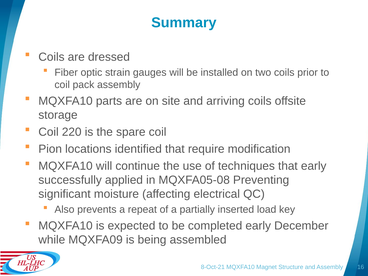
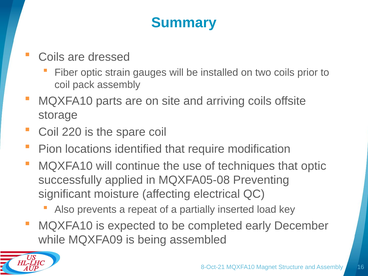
that early: early -> optic
